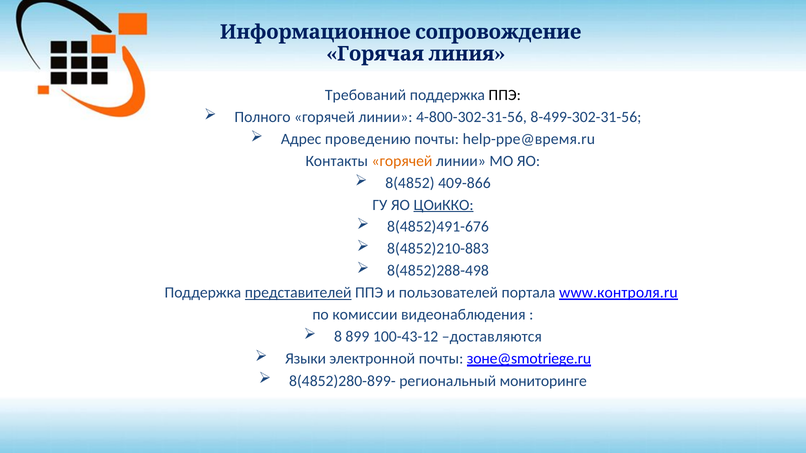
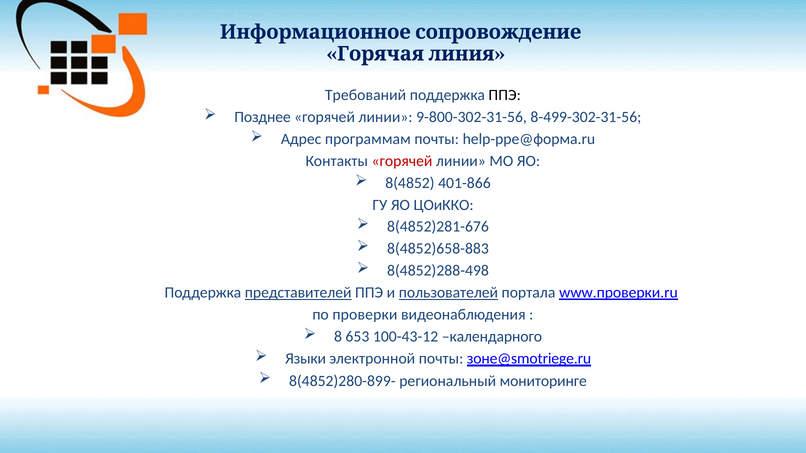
Полного: Полного -> Позднее
4-800-302-31-56: 4-800-302-31-56 -> 9-800-302-31-56
проведению: проведению -> программам
help-ppe@время.ru: help-ppe@время.ru -> help-ppe@форма.ru
горячей at (402, 161) colour: orange -> red
409-866: 409-866 -> 401-866
ЦОиККО underline: present -> none
8(4852)491-676: 8(4852)491-676 -> 8(4852)281-676
8(4852)210-883: 8(4852)210-883 -> 8(4852)658-883
пользователей underline: none -> present
www.контроля.ru: www.контроля.ru -> www.проверки.ru
комиссии: комиссии -> проверки
899: 899 -> 653
доставляются: доставляются -> календарного
